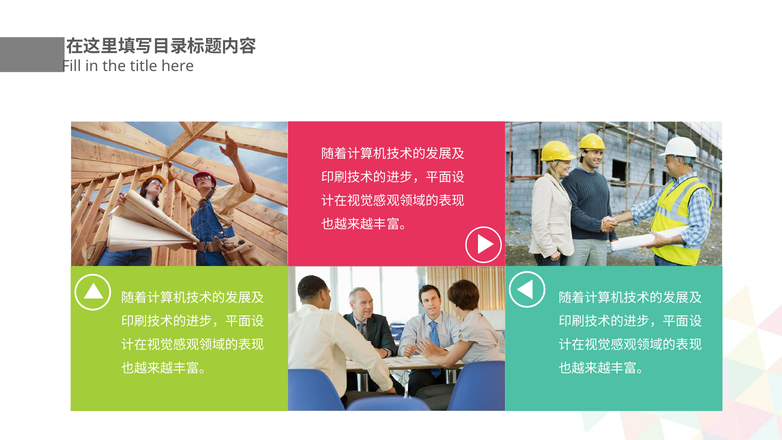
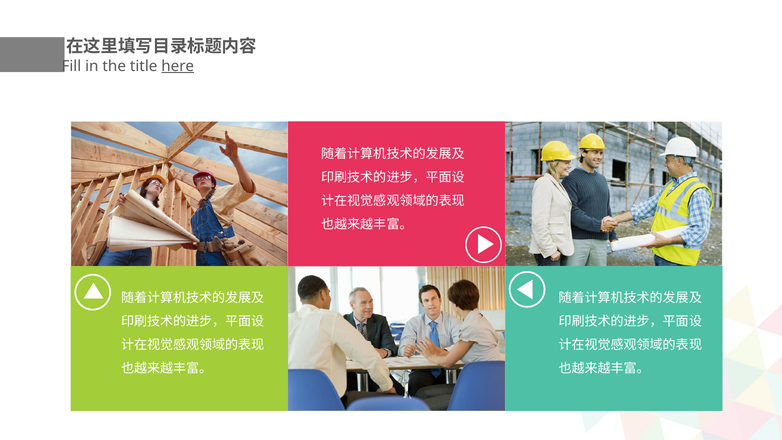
here underline: none -> present
